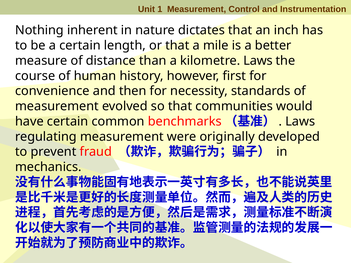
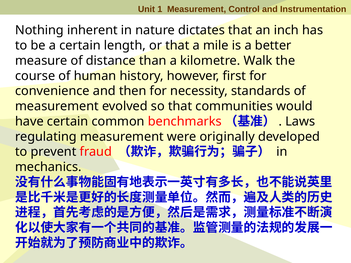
kilometre Laws: Laws -> Walk
